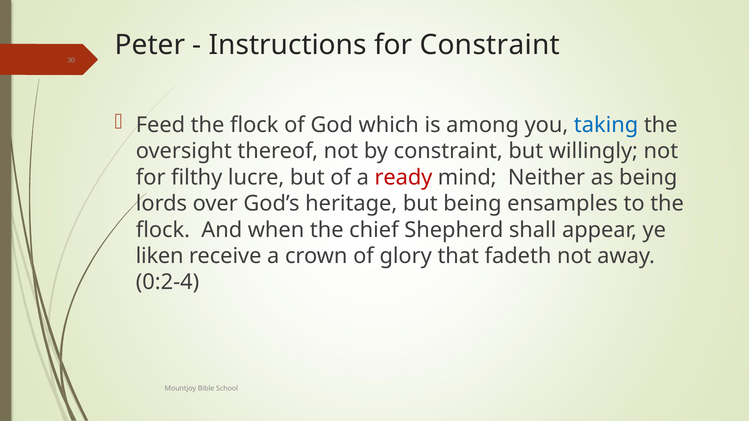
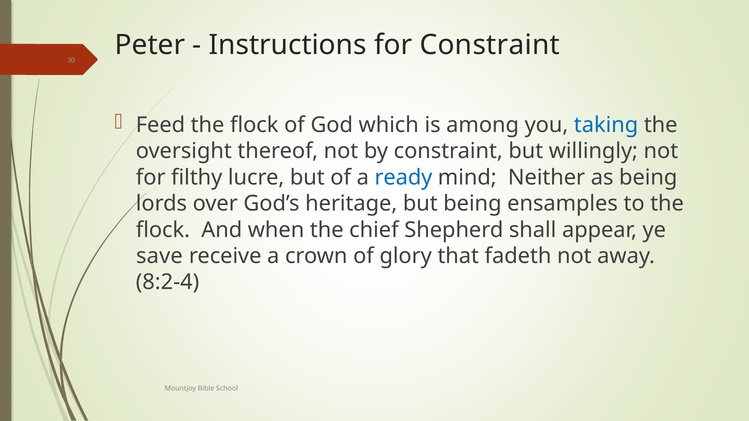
ready colour: red -> blue
liken: liken -> save
0:2-4: 0:2-4 -> 8:2-4
